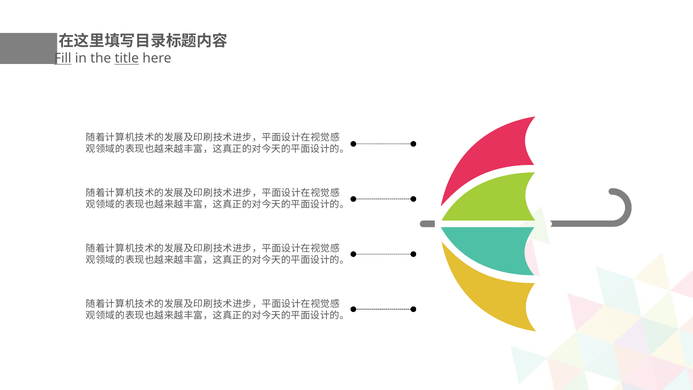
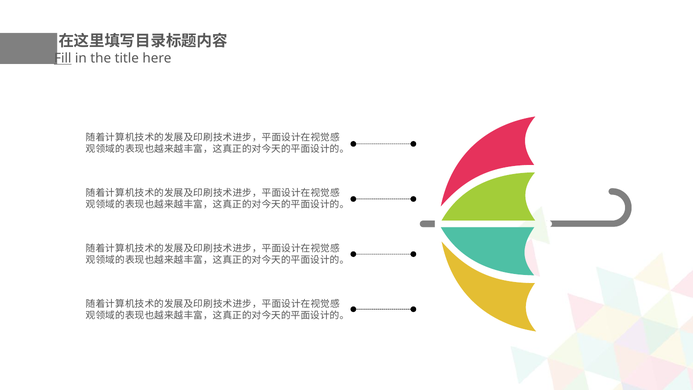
title underline: present -> none
